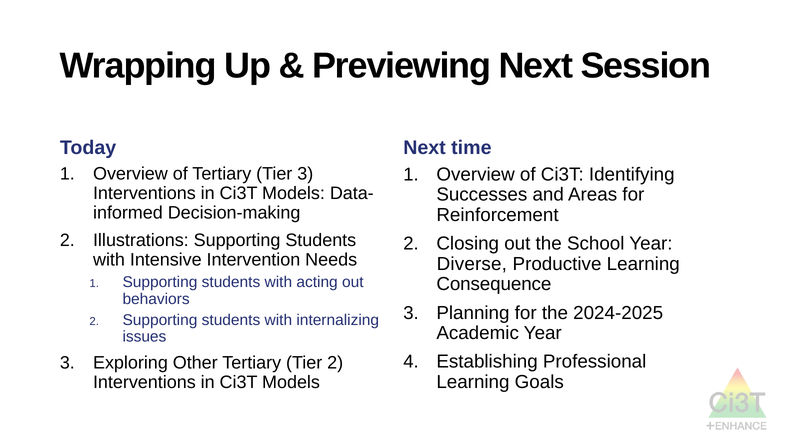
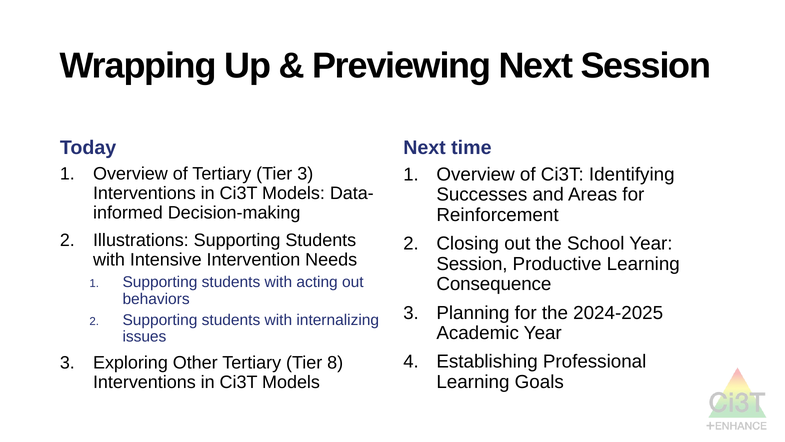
Diverse at (472, 264): Diverse -> Session
Tier 2: 2 -> 8
